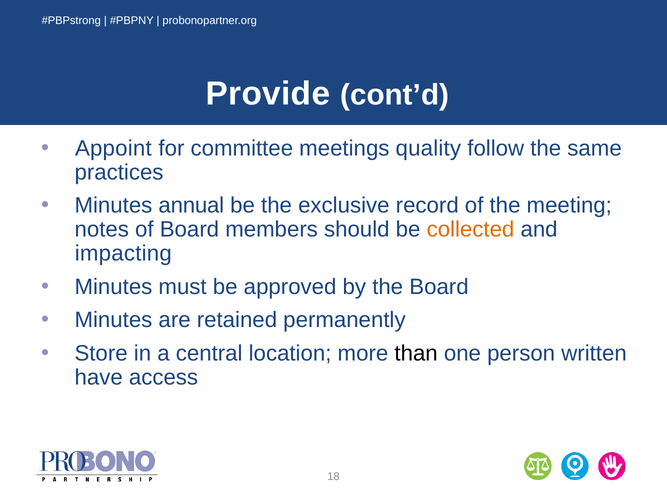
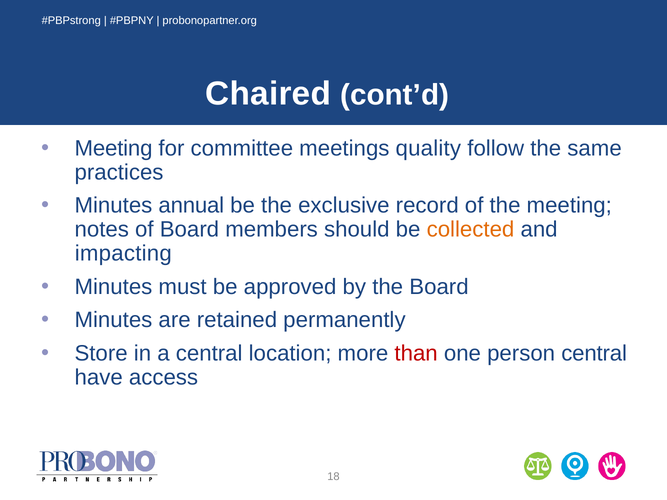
Provide: Provide -> Chaired
Appoint at (113, 148): Appoint -> Meeting
than colour: black -> red
person written: written -> central
